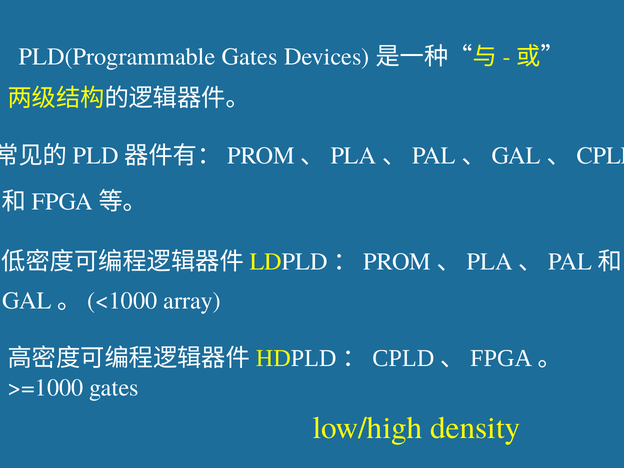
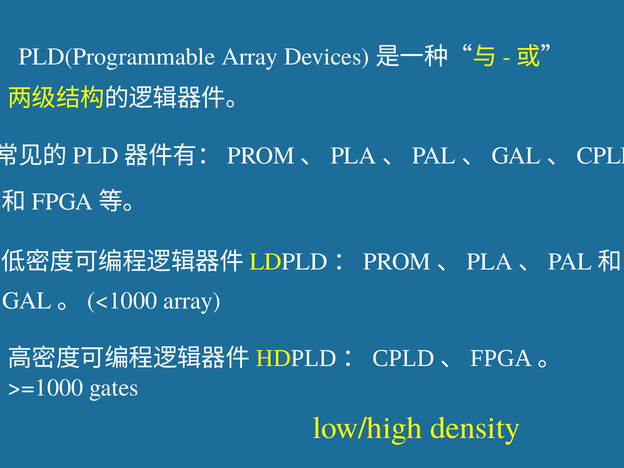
PLD(Programmable Gates: Gates -> Array
